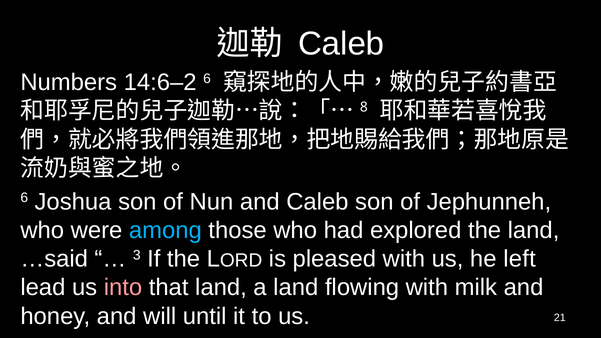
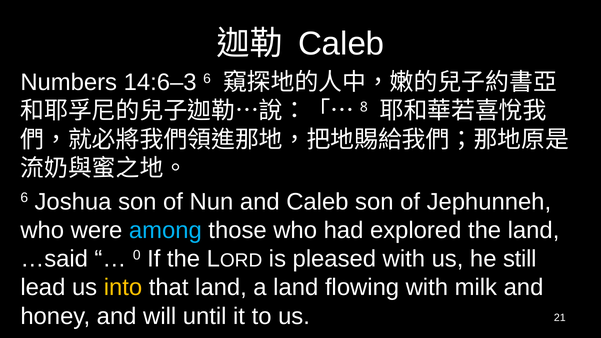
14:6–2: 14:6–2 -> 14:6–3
3: 3 -> 0
left: left -> still
into colour: pink -> yellow
